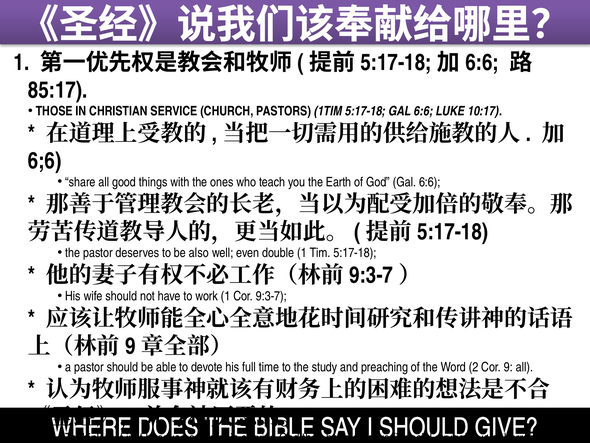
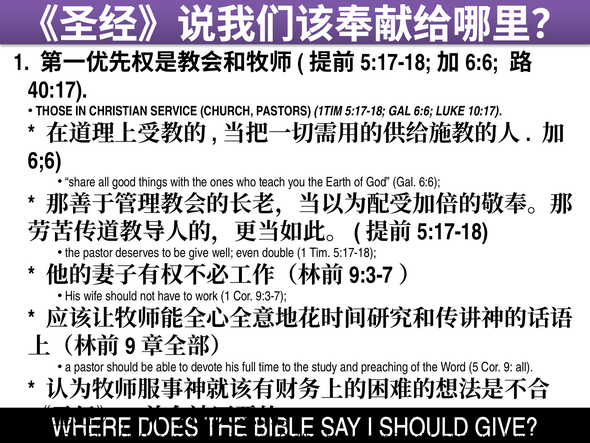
85:17: 85:17 -> 40:17
be also: also -> give
2: 2 -> 5
